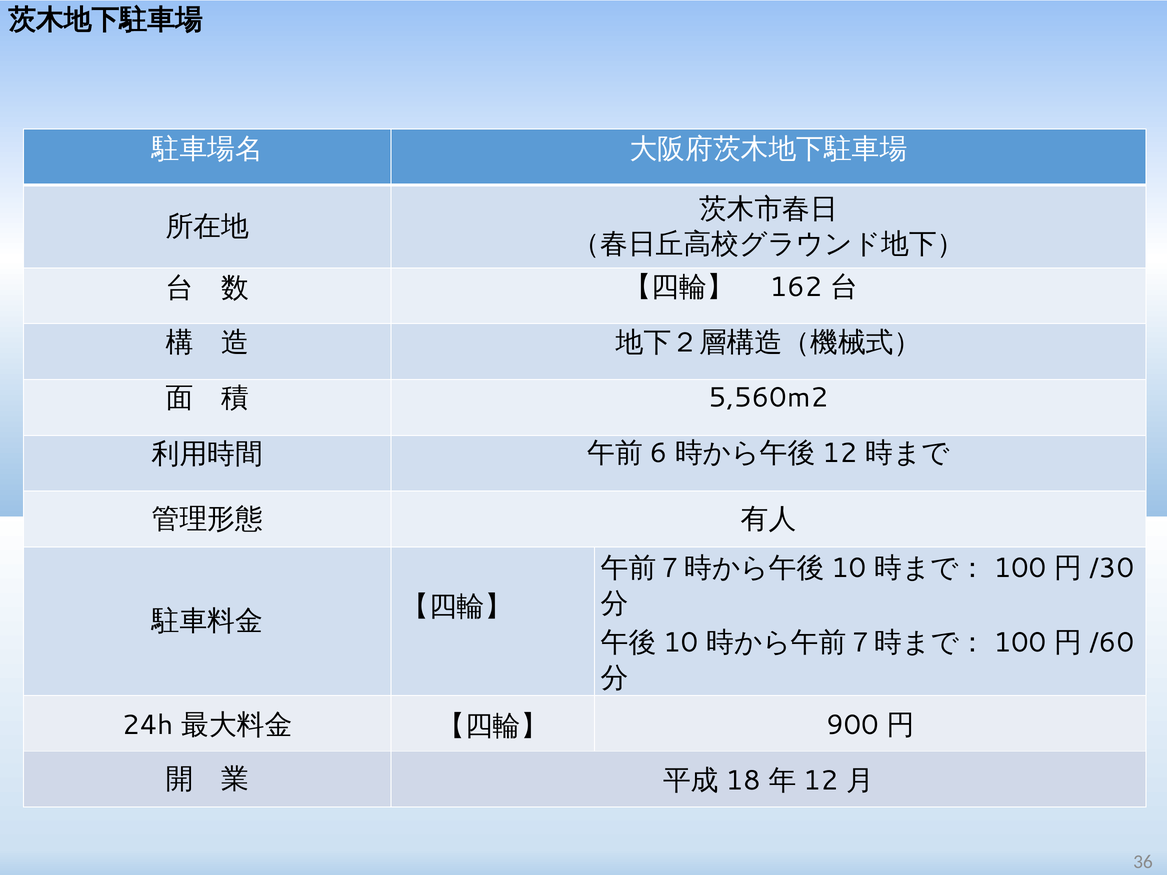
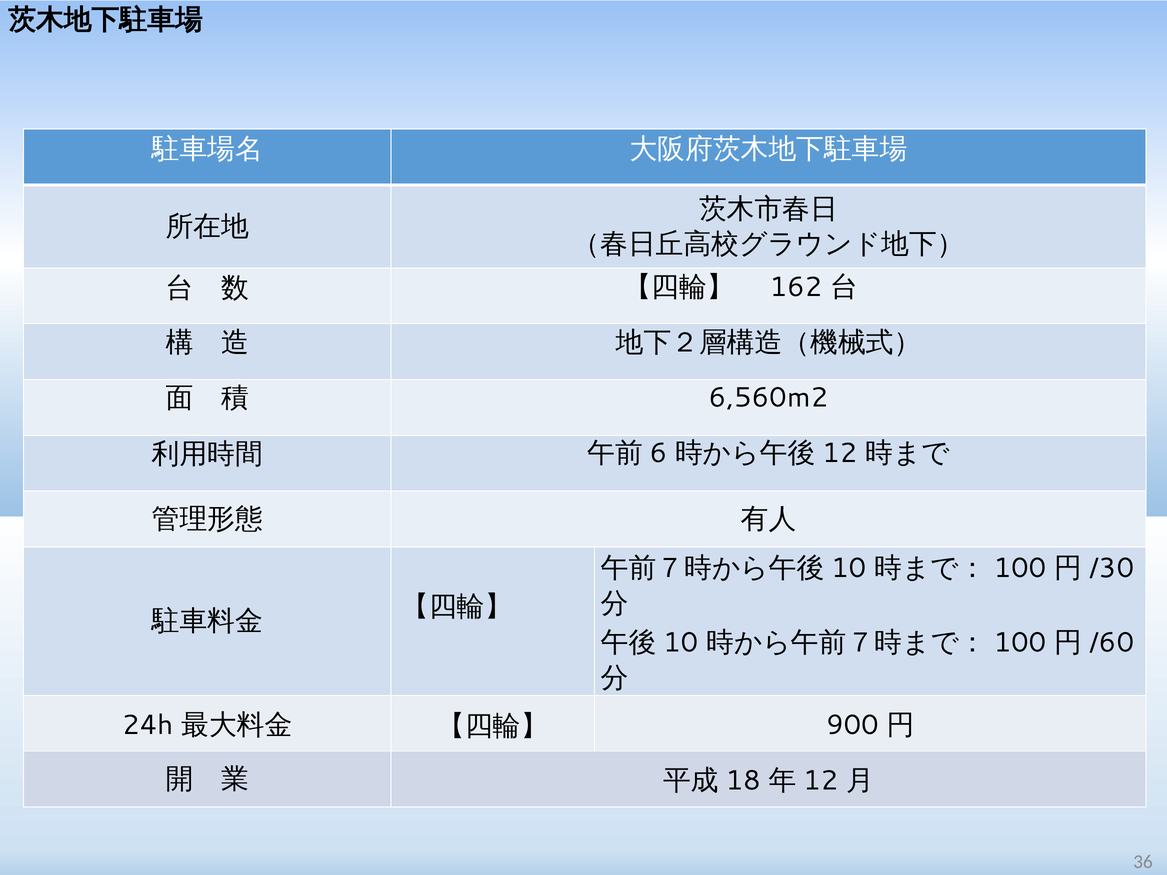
5,560m2: 5,560m2 -> 6,560m2
